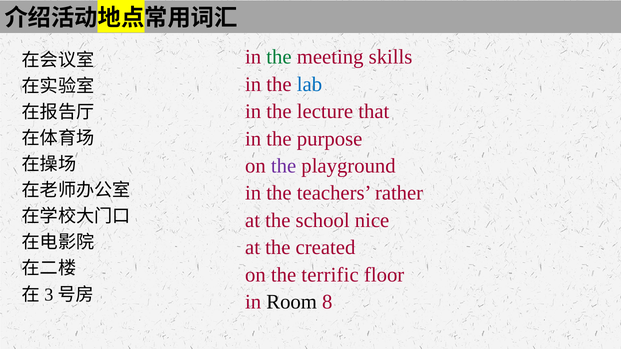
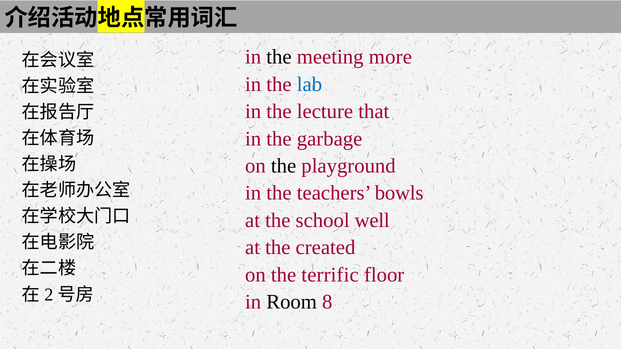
the at (279, 57) colour: green -> black
skills: skills -> more
purpose: purpose -> garbage
the at (284, 166) colour: purple -> black
rather: rather -> bowls
nice: nice -> well
3: 3 -> 2
